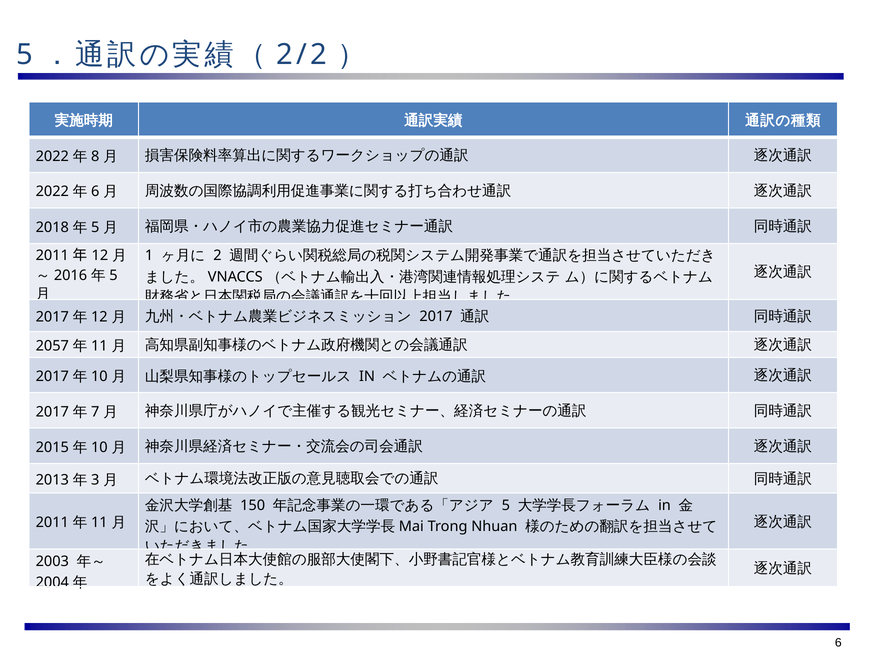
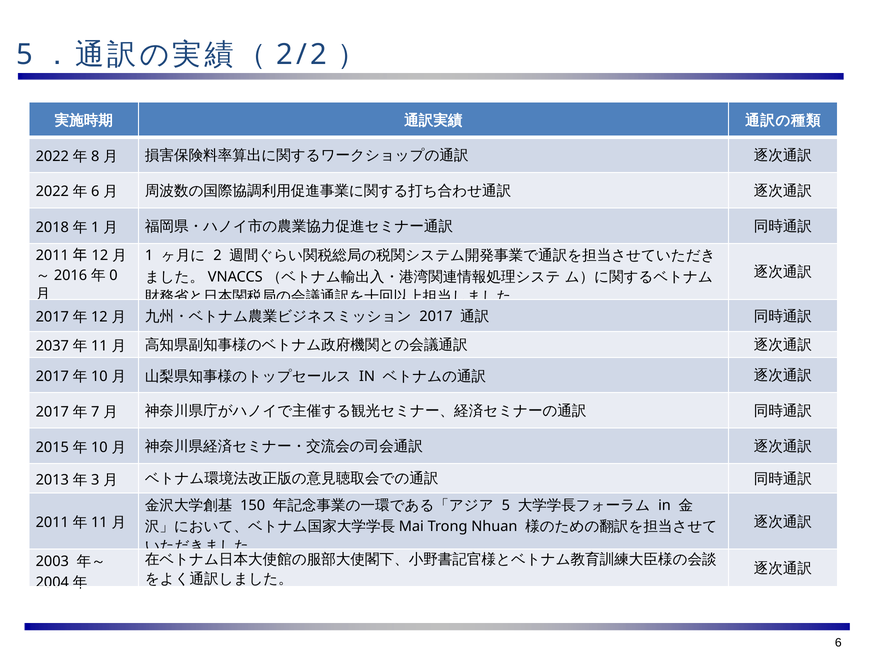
5 at (95, 227): 5 -> 1
5 at (113, 276): 5 -> 0
2057: 2057 -> 2037
